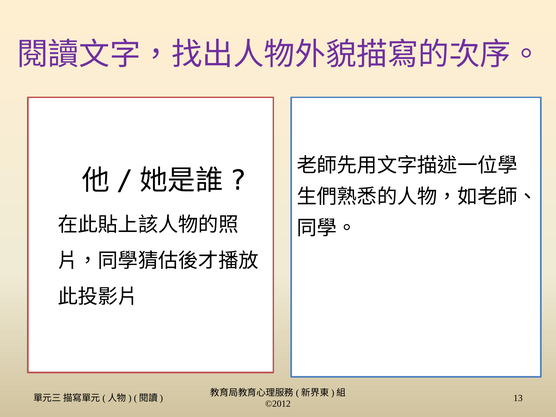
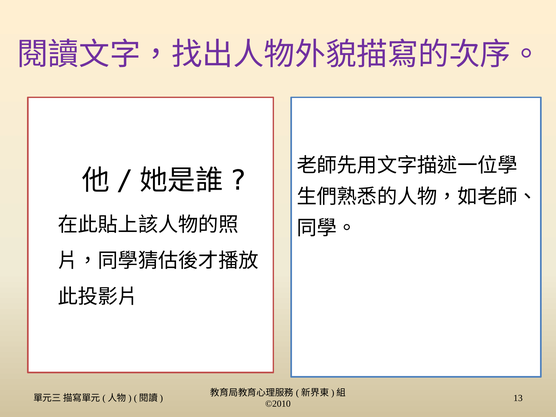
©2012: ©2012 -> ©2010
